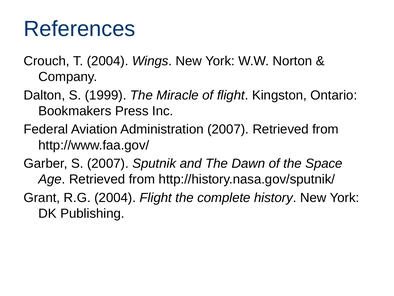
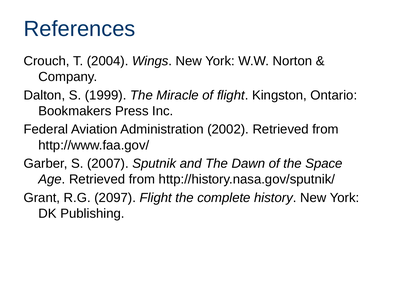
Administration 2007: 2007 -> 2002
R.G 2004: 2004 -> 2097
